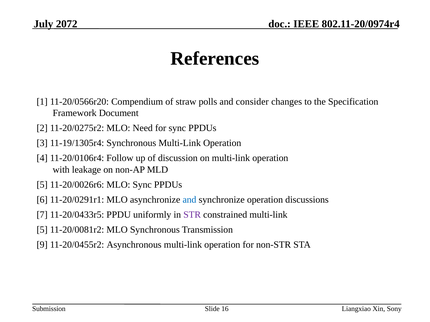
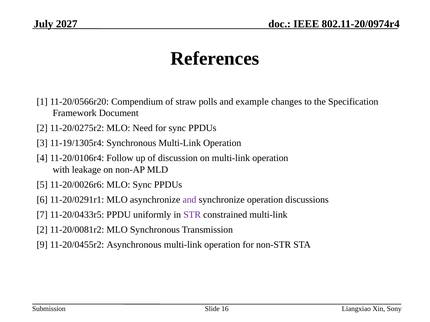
2072: 2072 -> 2027
consider: consider -> example
and at (189, 200) colour: blue -> purple
5 at (42, 230): 5 -> 2
